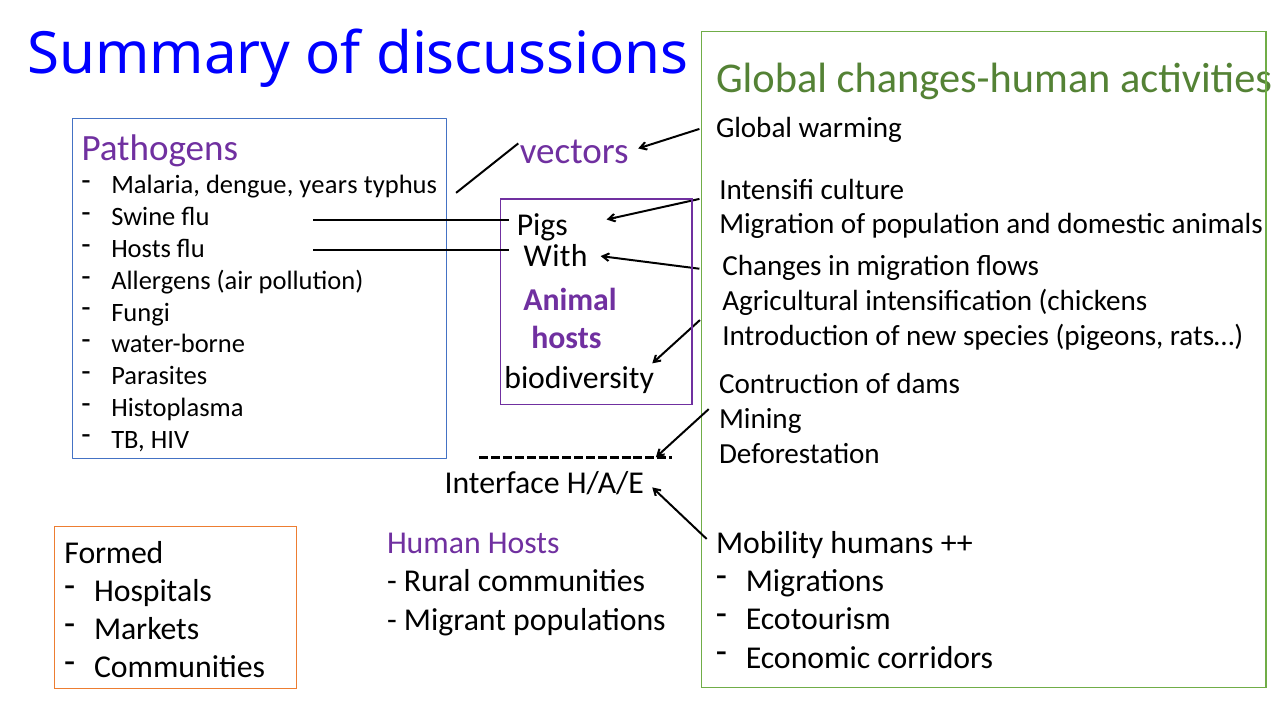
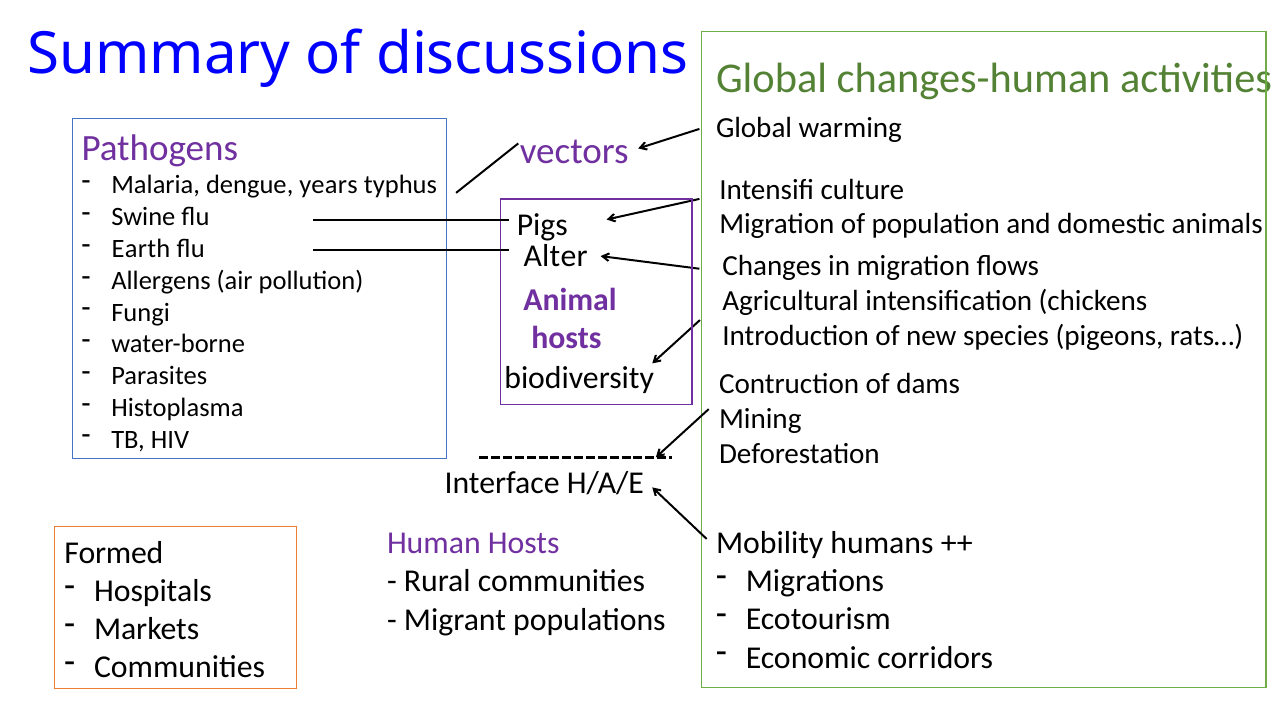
Hosts at (141, 249): Hosts -> Earth
With: With -> Alter
